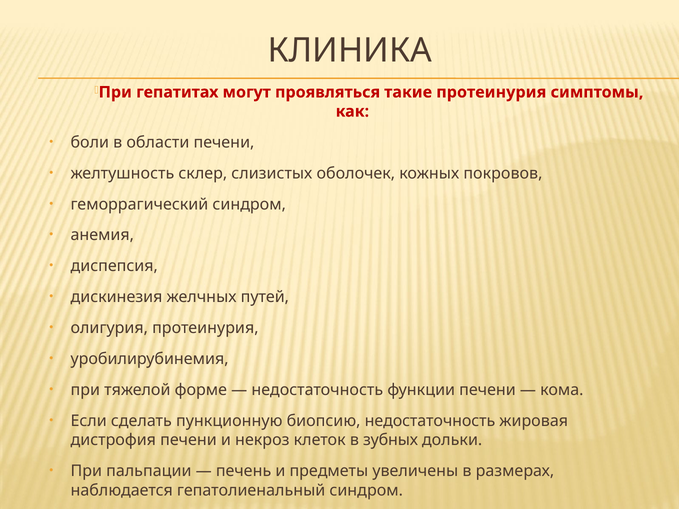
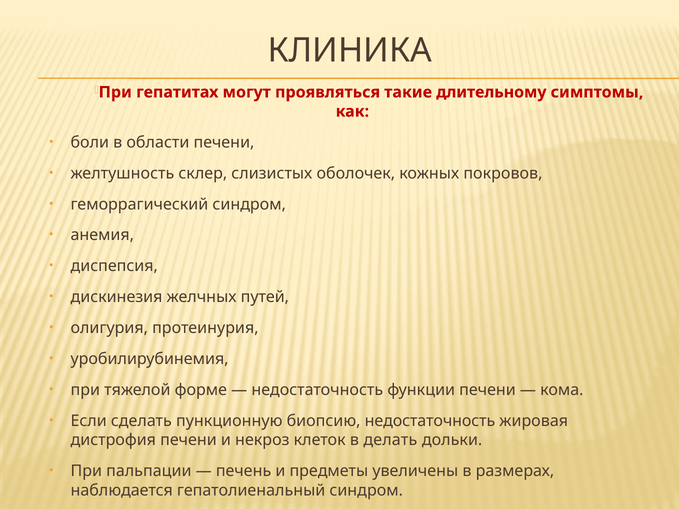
такие протеинурия: протеинурия -> длительному
зубных: зубных -> делать
